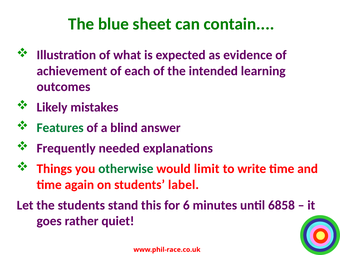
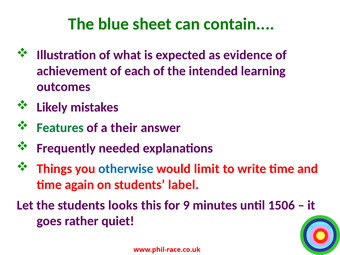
blind: blind -> their
otherwise colour: green -> blue
stand: stand -> looks
6: 6 -> 9
6858: 6858 -> 1506
